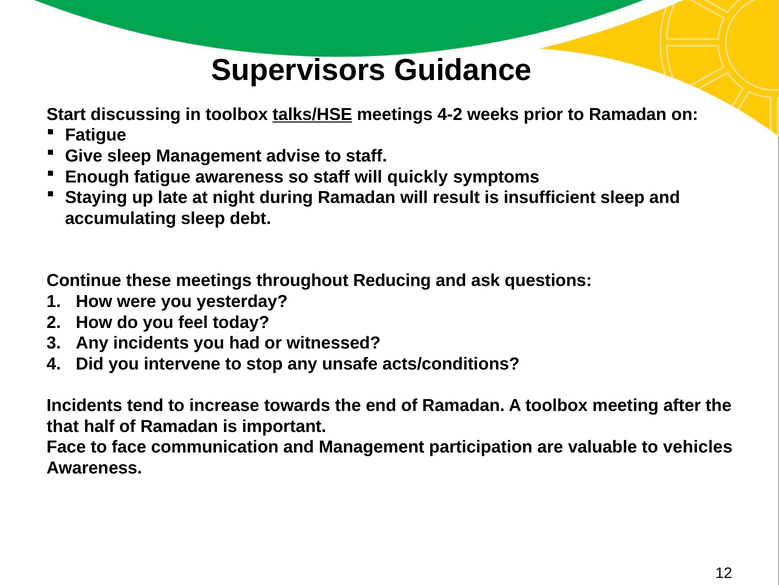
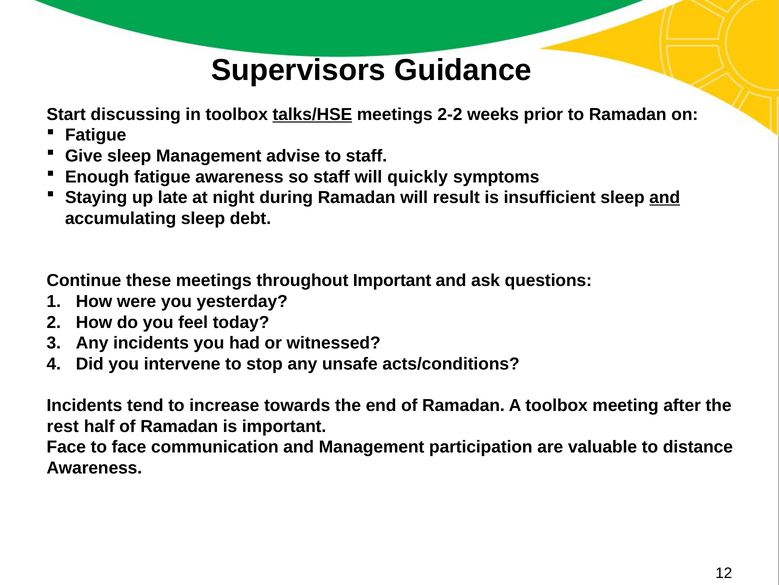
4-2: 4-2 -> 2-2
and at (665, 197) underline: none -> present
throughout Reducing: Reducing -> Important
that: that -> rest
vehicles: vehicles -> distance
